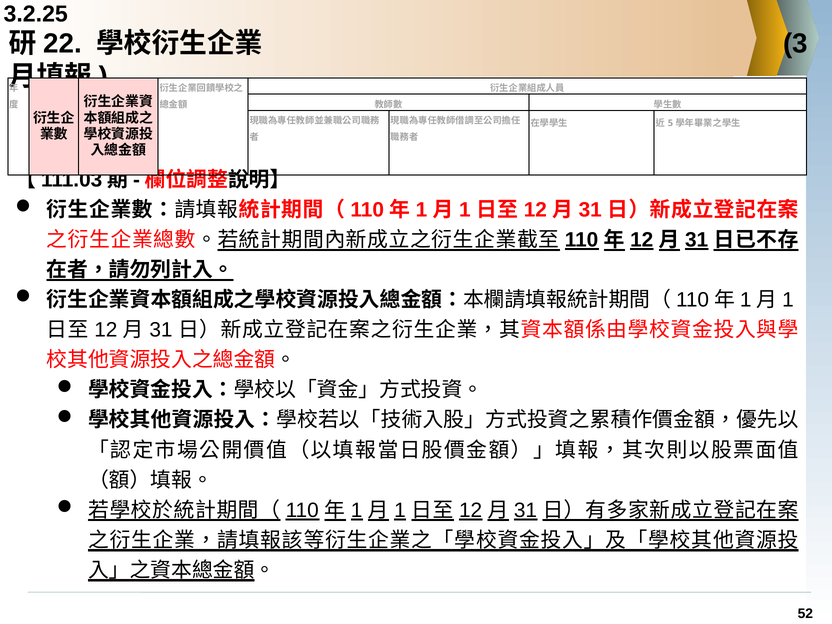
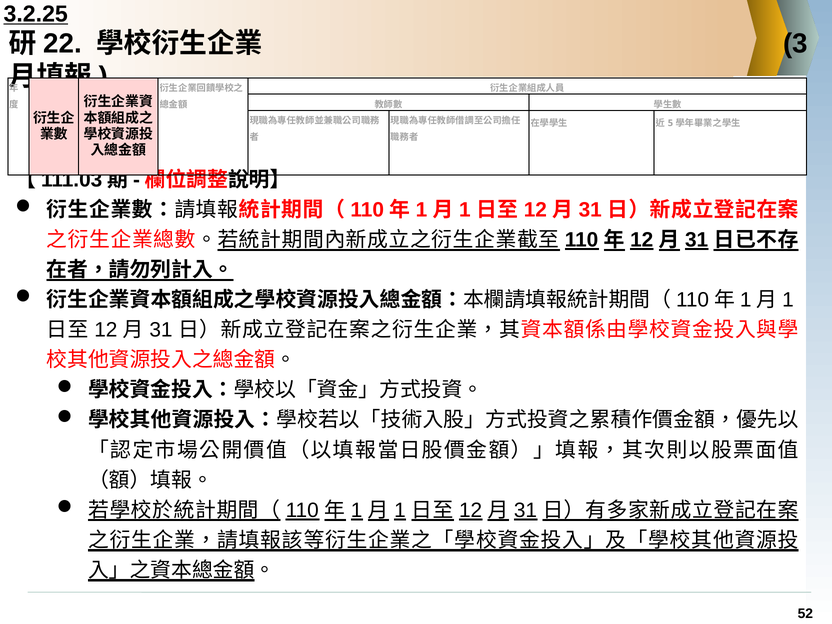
3.2.25 underline: none -> present
